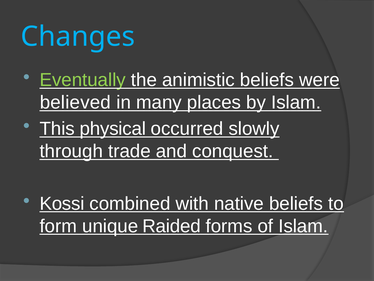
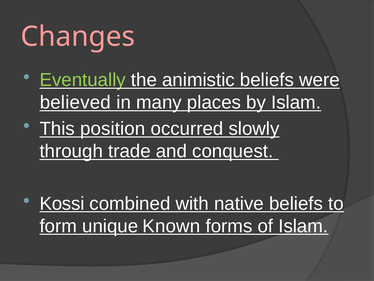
Changes colour: light blue -> pink
physical: physical -> position
Raided: Raided -> Known
